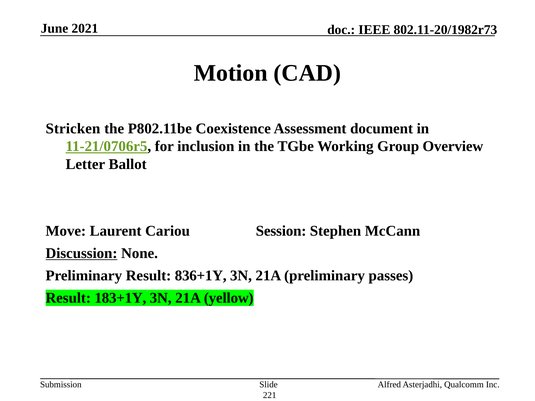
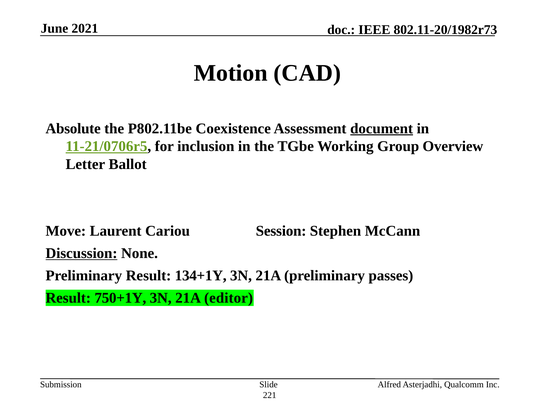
Stricken: Stricken -> Absolute
document underline: none -> present
836+1Y: 836+1Y -> 134+1Y
183+1Y: 183+1Y -> 750+1Y
yellow: yellow -> editor
